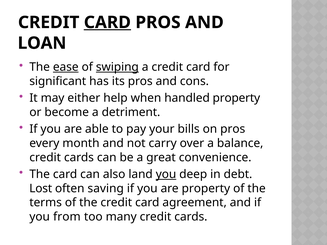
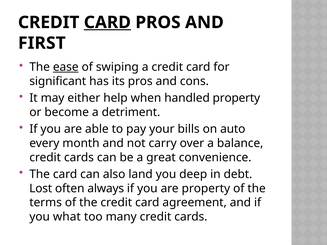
LOAN: LOAN -> FIRST
swiping underline: present -> none
on pros: pros -> auto
you at (166, 174) underline: present -> none
saving: saving -> always
from: from -> what
